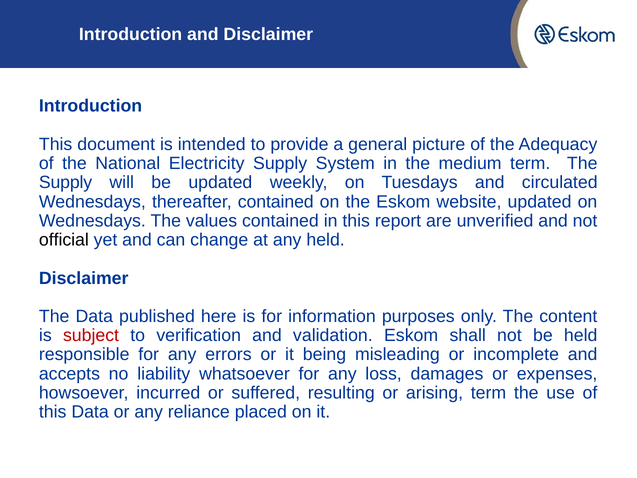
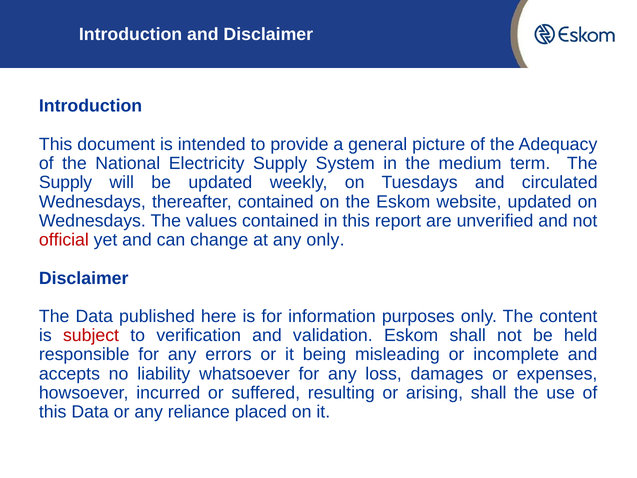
official colour: black -> red
any held: held -> only
arising term: term -> shall
